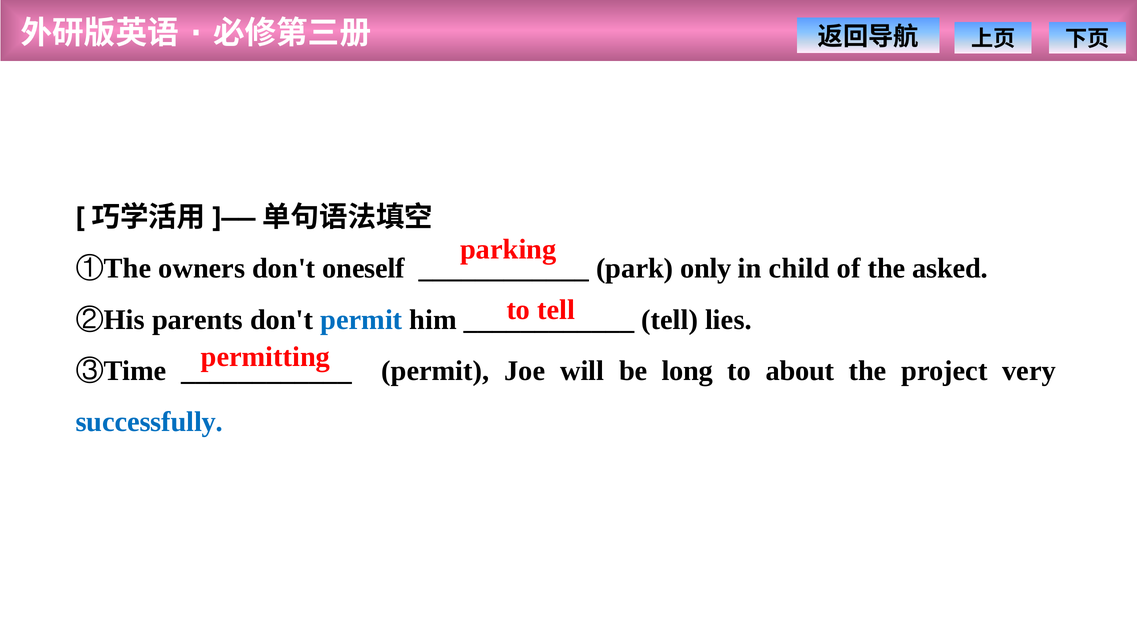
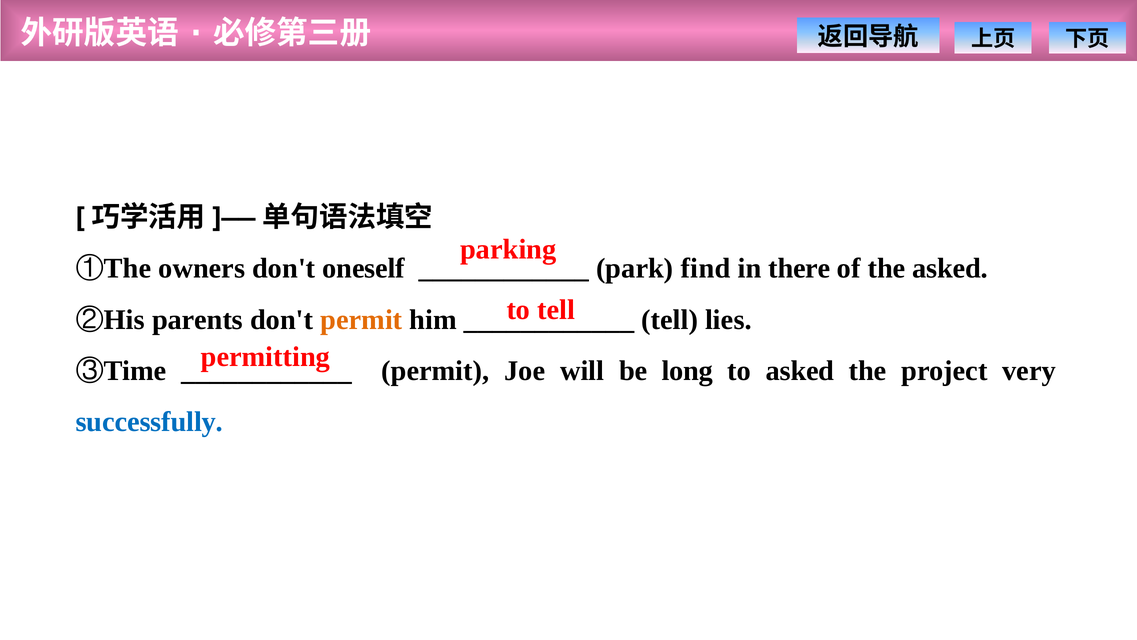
only: only -> find
child: child -> there
permit at (361, 319) colour: blue -> orange
to about: about -> asked
